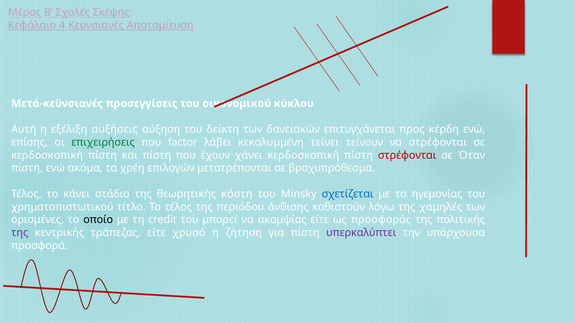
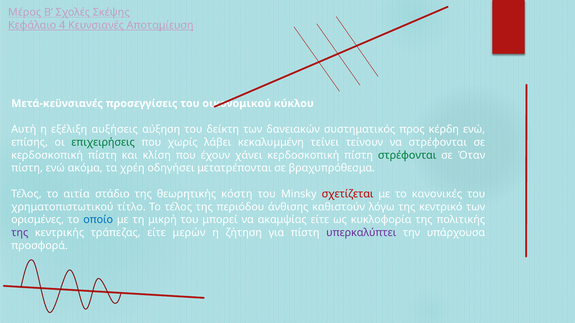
επιτυγχάνεται: επιτυγχάνεται -> συστηματικός
factor: factor -> χωρίς
και πίστη: πίστη -> κλίση
στρέφονται at (407, 155) colour: red -> green
επιλογών: επιλογών -> οδηγήσει
κάνει: κάνει -> αιτία
σχετίζεται colour: blue -> red
ηγεμονίας: ηγεμονίας -> κανονικές
χαμηλές: χαμηλές -> κεντρικό
οποίο colour: black -> blue
credit: credit -> μικρή
προσφοράς: προσφοράς -> κυκλοφορία
χρυσό: χρυσό -> μερών
